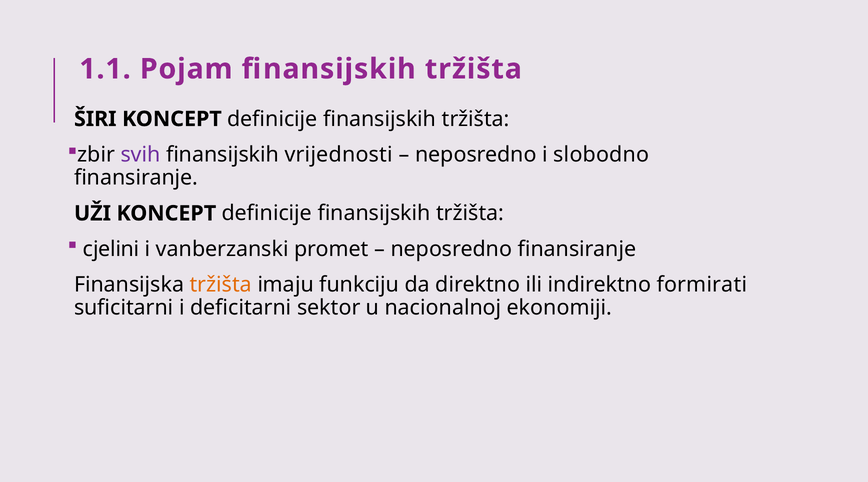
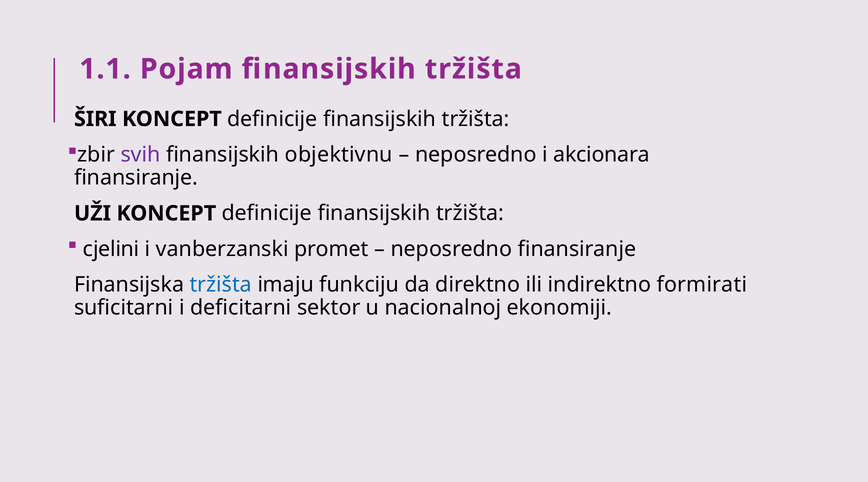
vrijednosti: vrijednosti -> objektivnu
slobodno: slobodno -> akcionara
tržišta at (221, 285) colour: orange -> blue
